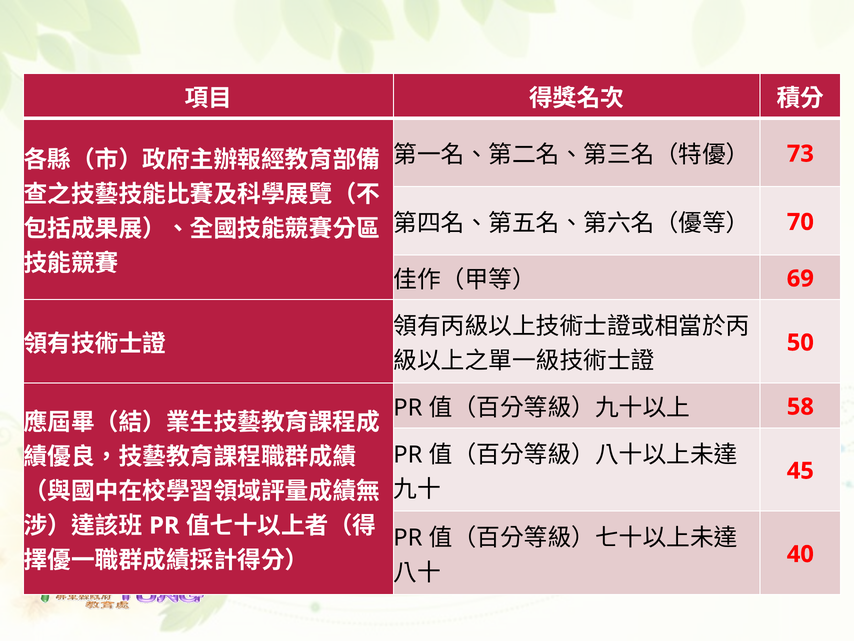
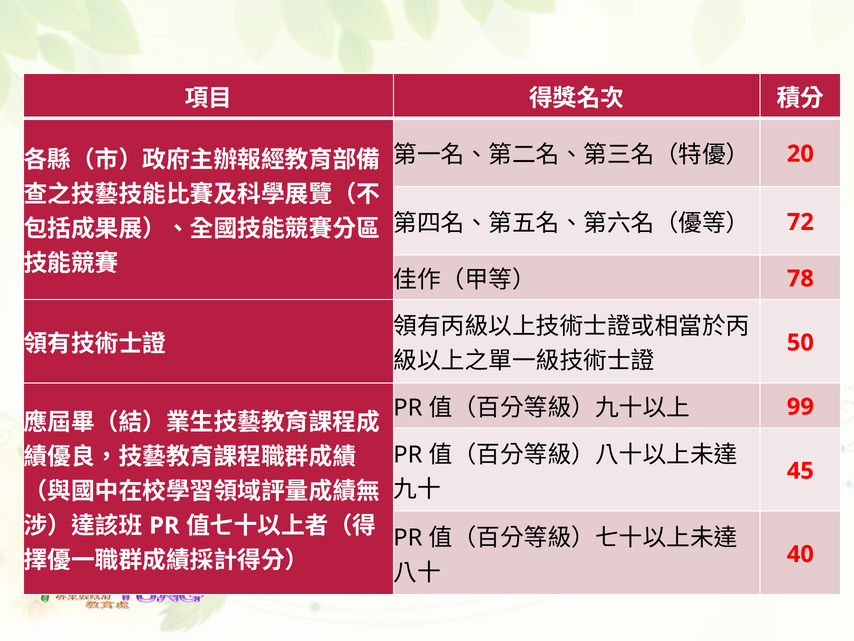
73: 73 -> 20
70: 70 -> 72
69: 69 -> 78
58: 58 -> 99
